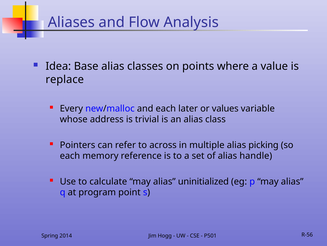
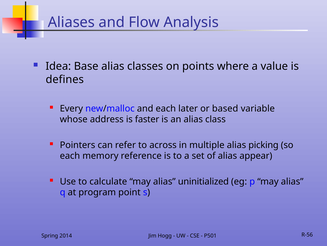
replace: replace -> defines
values: values -> based
trivial: trivial -> faster
handle: handle -> appear
